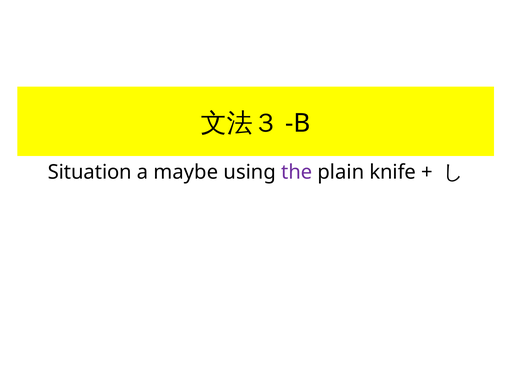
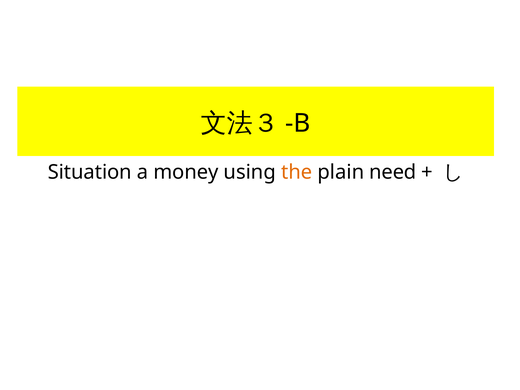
maybe: maybe -> money
the colour: purple -> orange
knife: knife -> need
